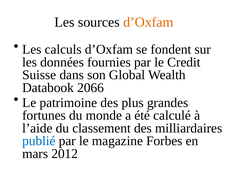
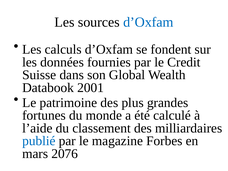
d’Oxfam at (148, 22) colour: orange -> blue
2066: 2066 -> 2001
2012: 2012 -> 2076
